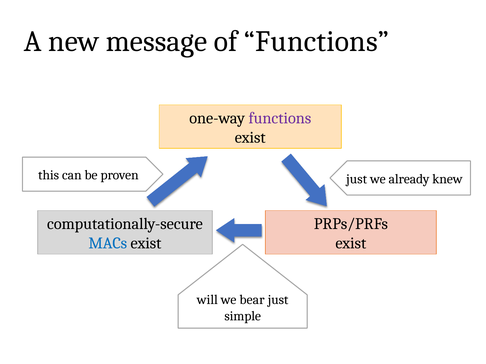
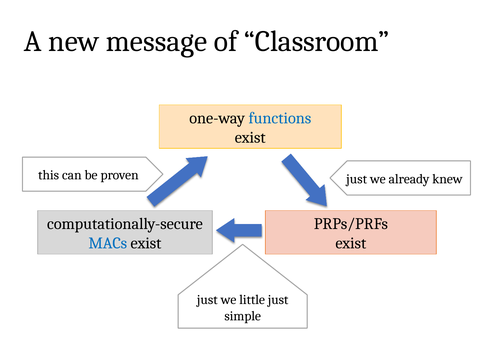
of Functions: Functions -> Classroom
functions at (280, 118) colour: purple -> blue
will at (207, 300): will -> just
bear: bear -> little
